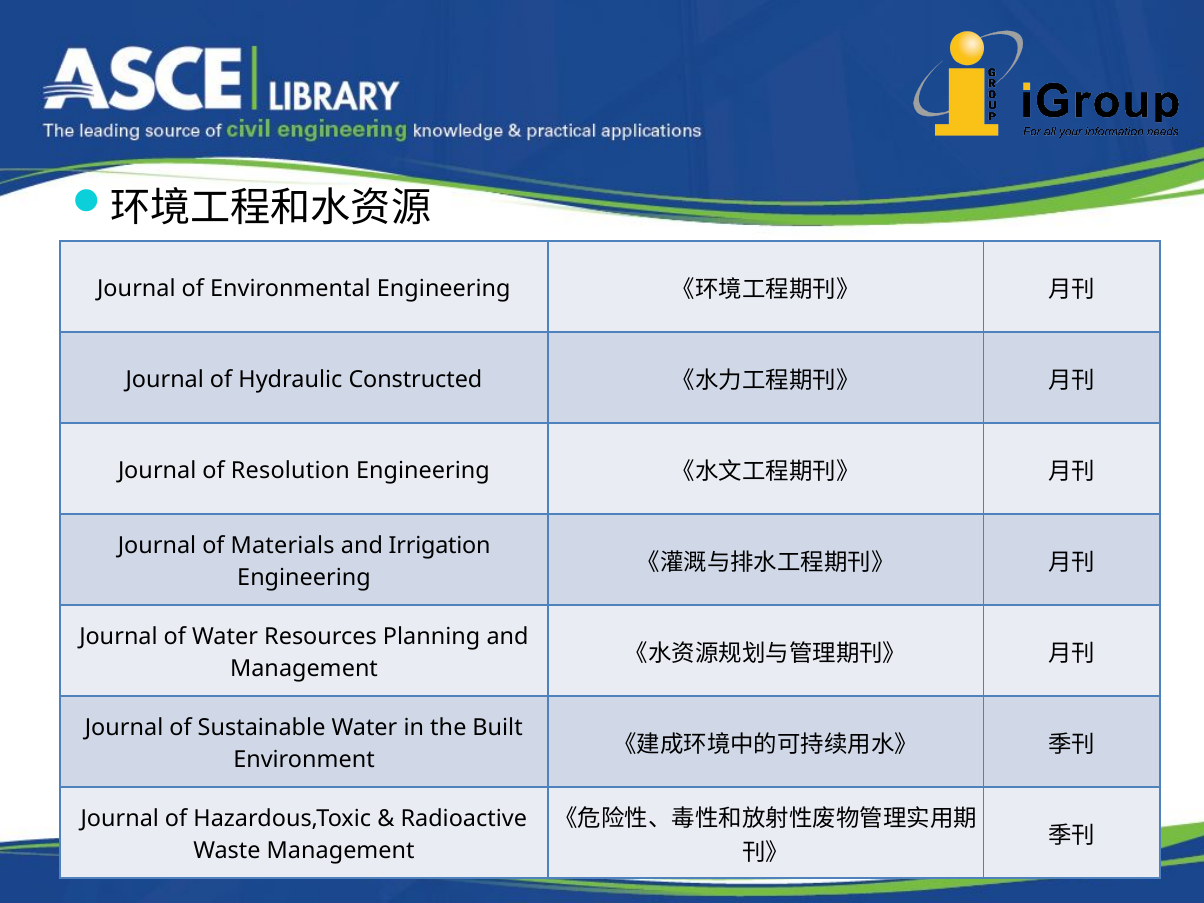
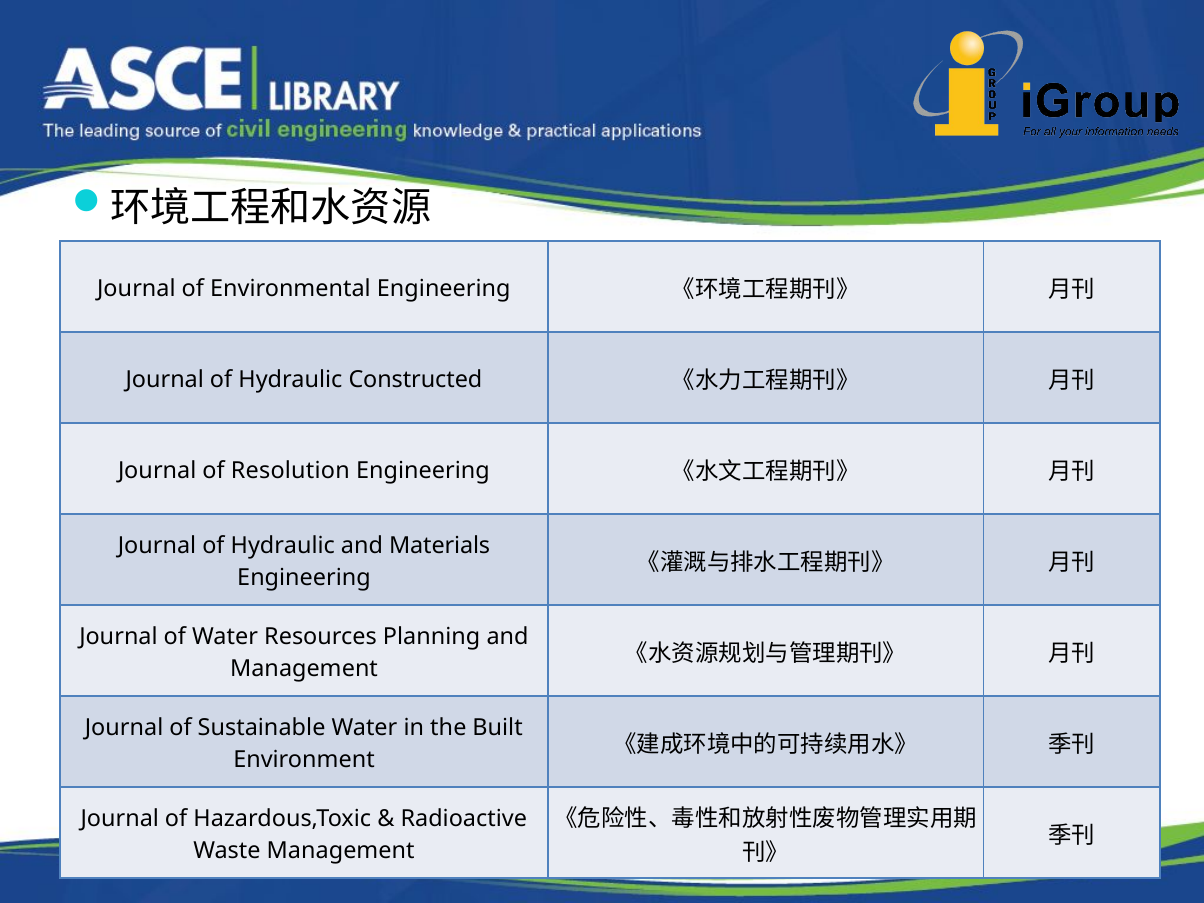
Materials at (283, 545): Materials -> Hydraulic
Irrigation: Irrigation -> Materials
